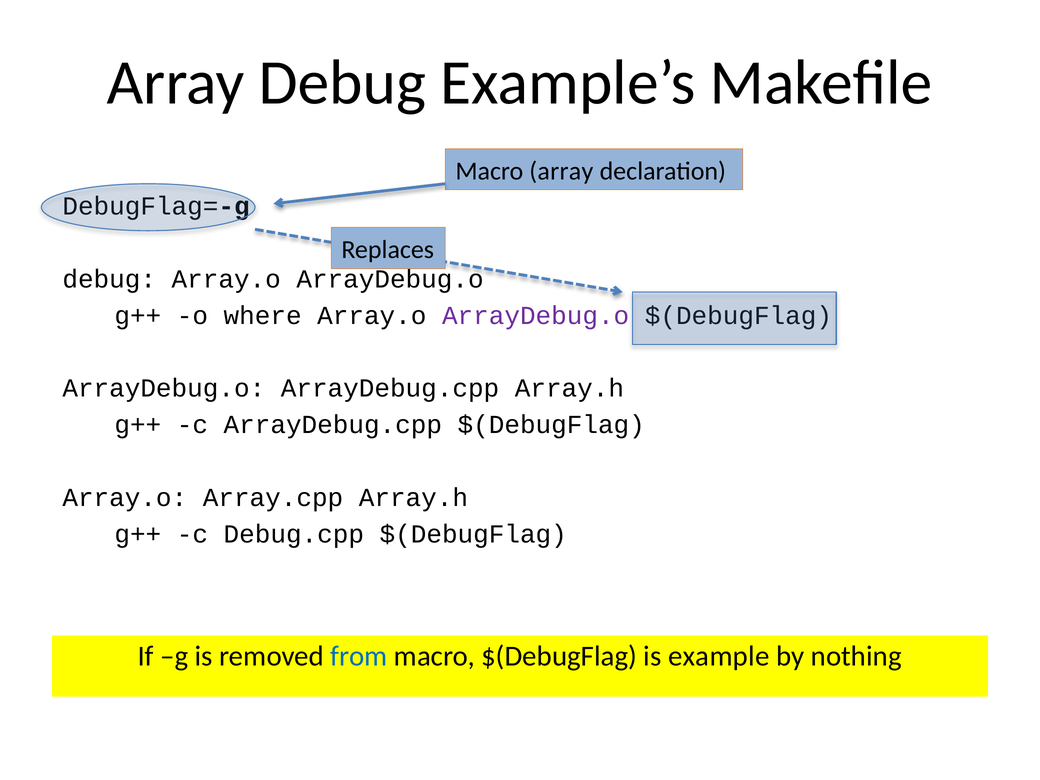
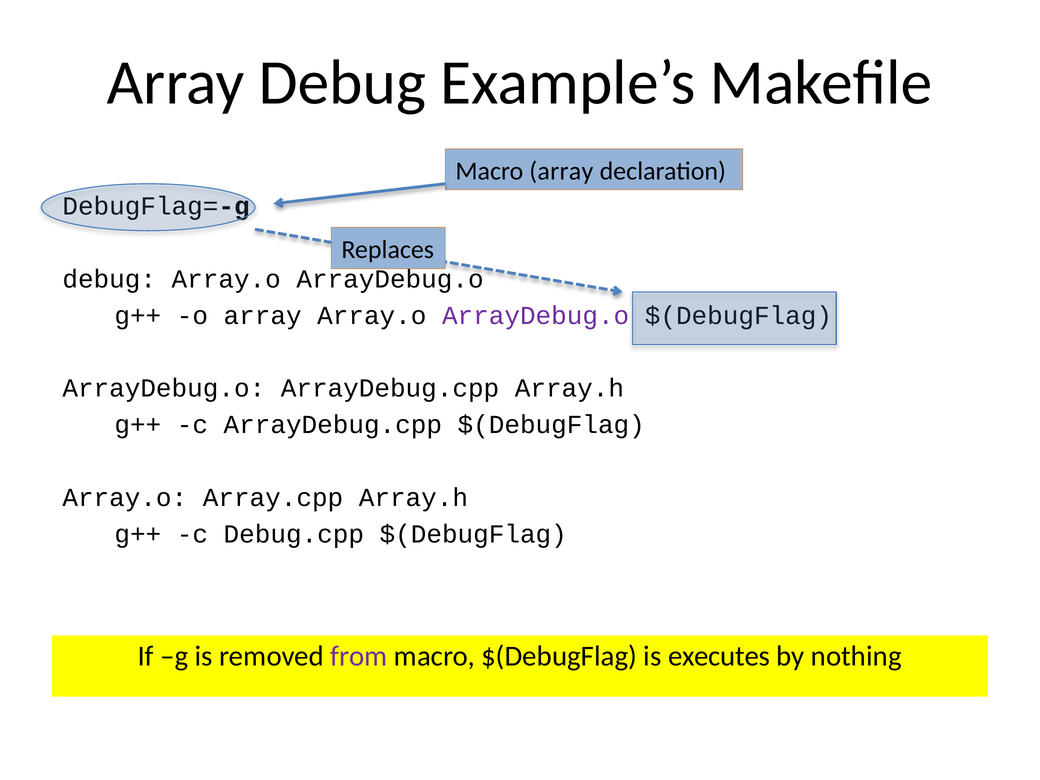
o where: where -> array
from colour: blue -> purple
example: example -> executes
